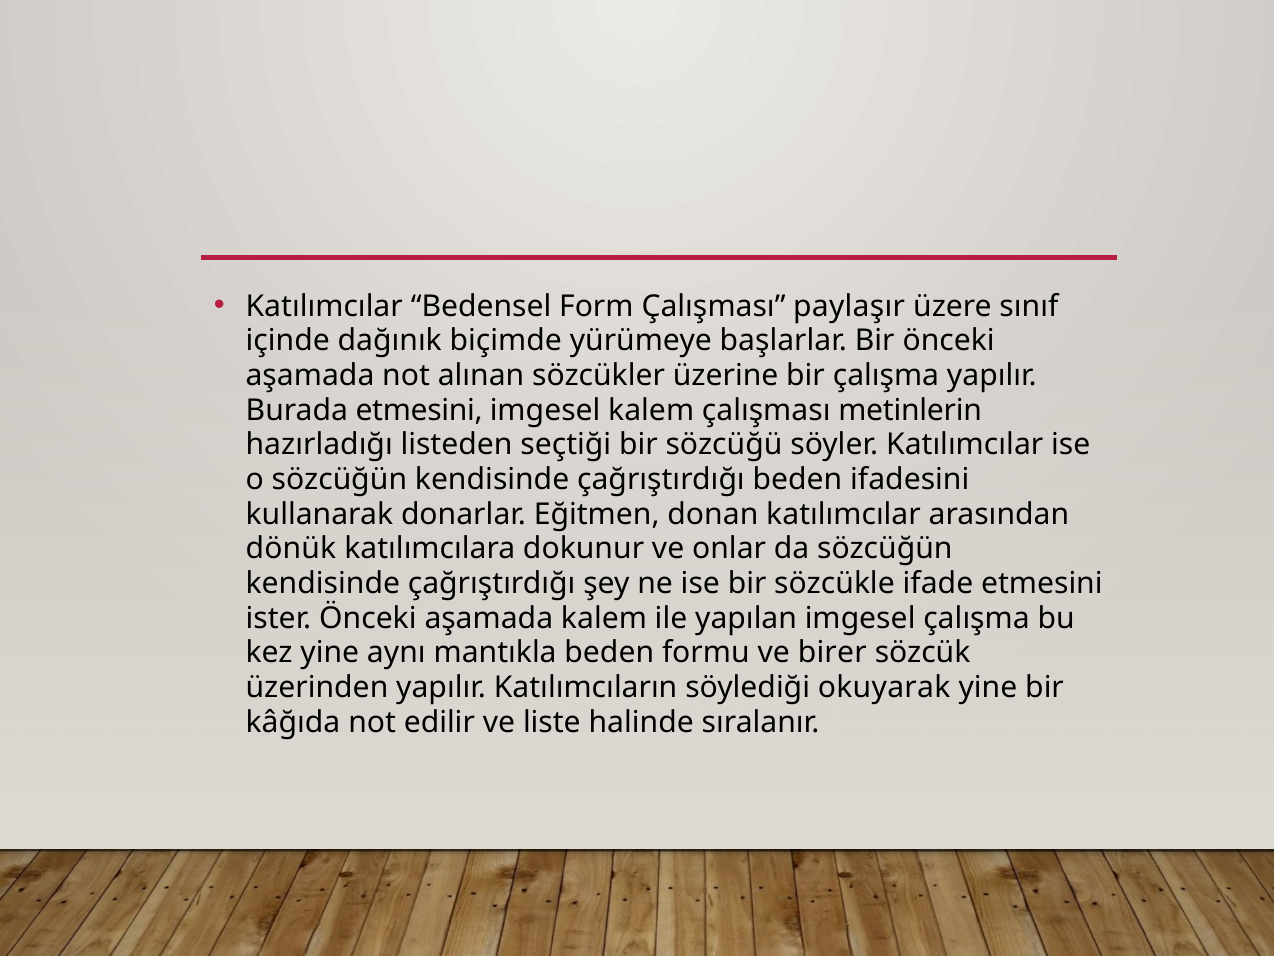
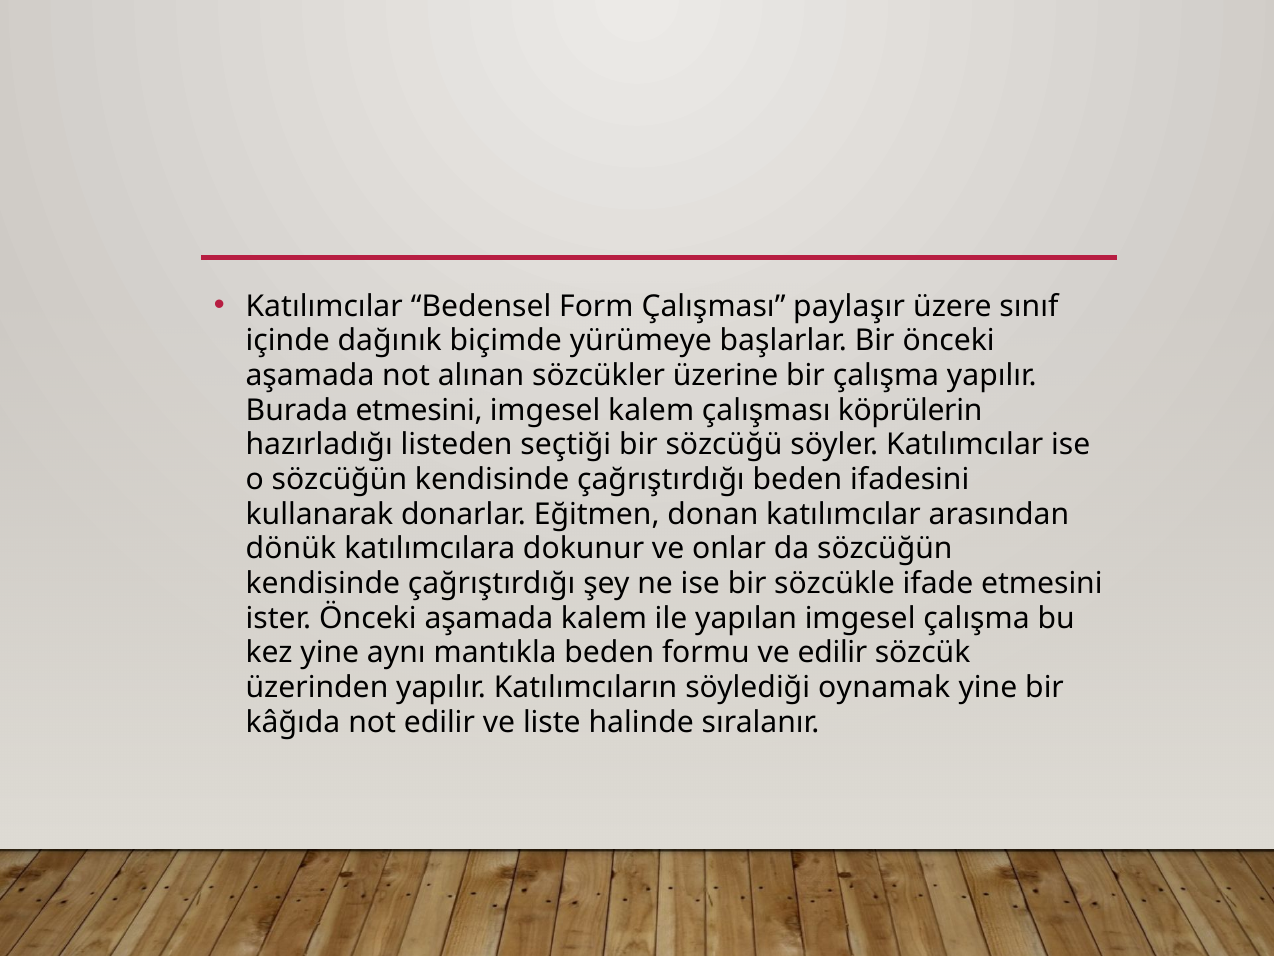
metinlerin: metinlerin -> köprülerin
ve birer: birer -> edilir
okuyarak: okuyarak -> oynamak
